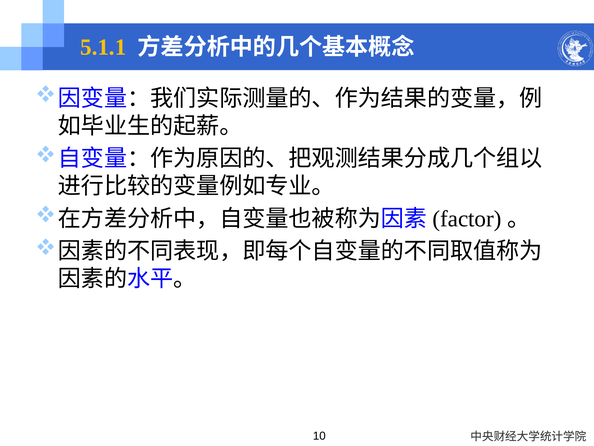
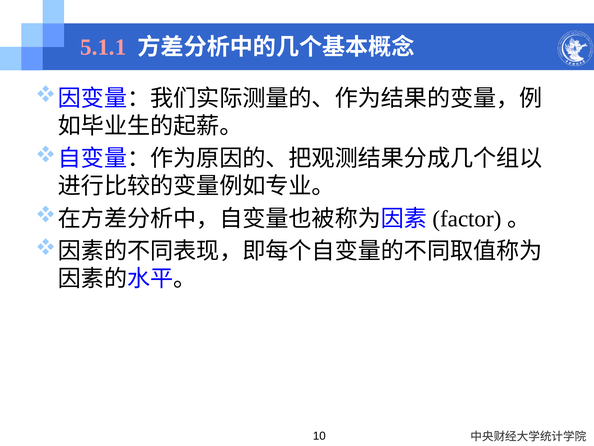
5.1.1 colour: yellow -> pink
